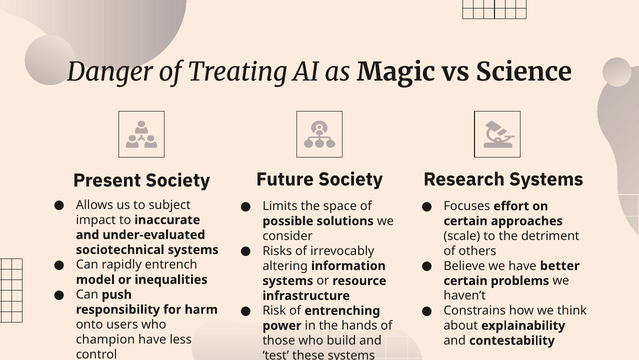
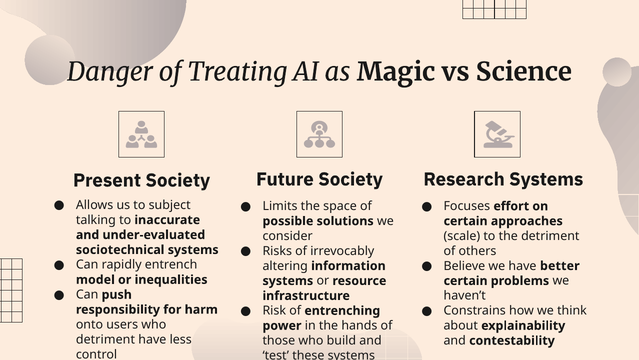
impact: impact -> talking
champion at (105, 339): champion -> detriment
